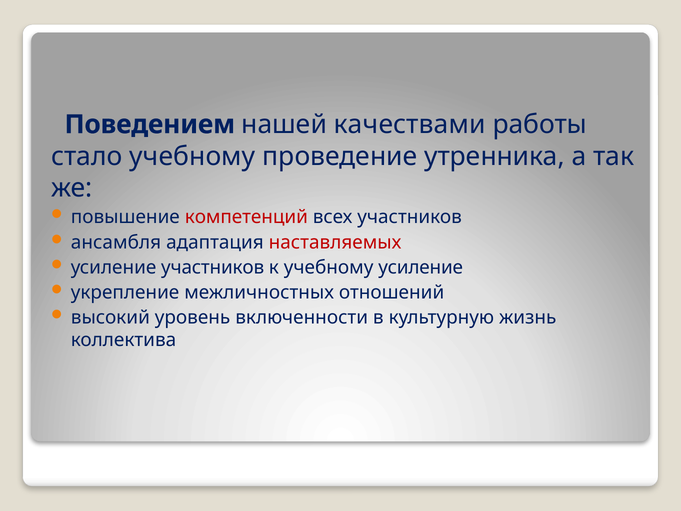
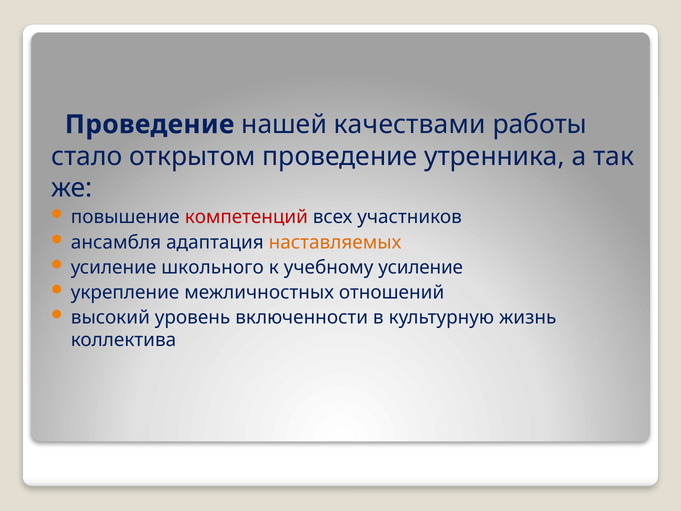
Поведением at (150, 124): Поведением -> Проведение
стало учебному: учебному -> открытом
наставляемых colour: red -> orange
усиление участников: участников -> школьного
